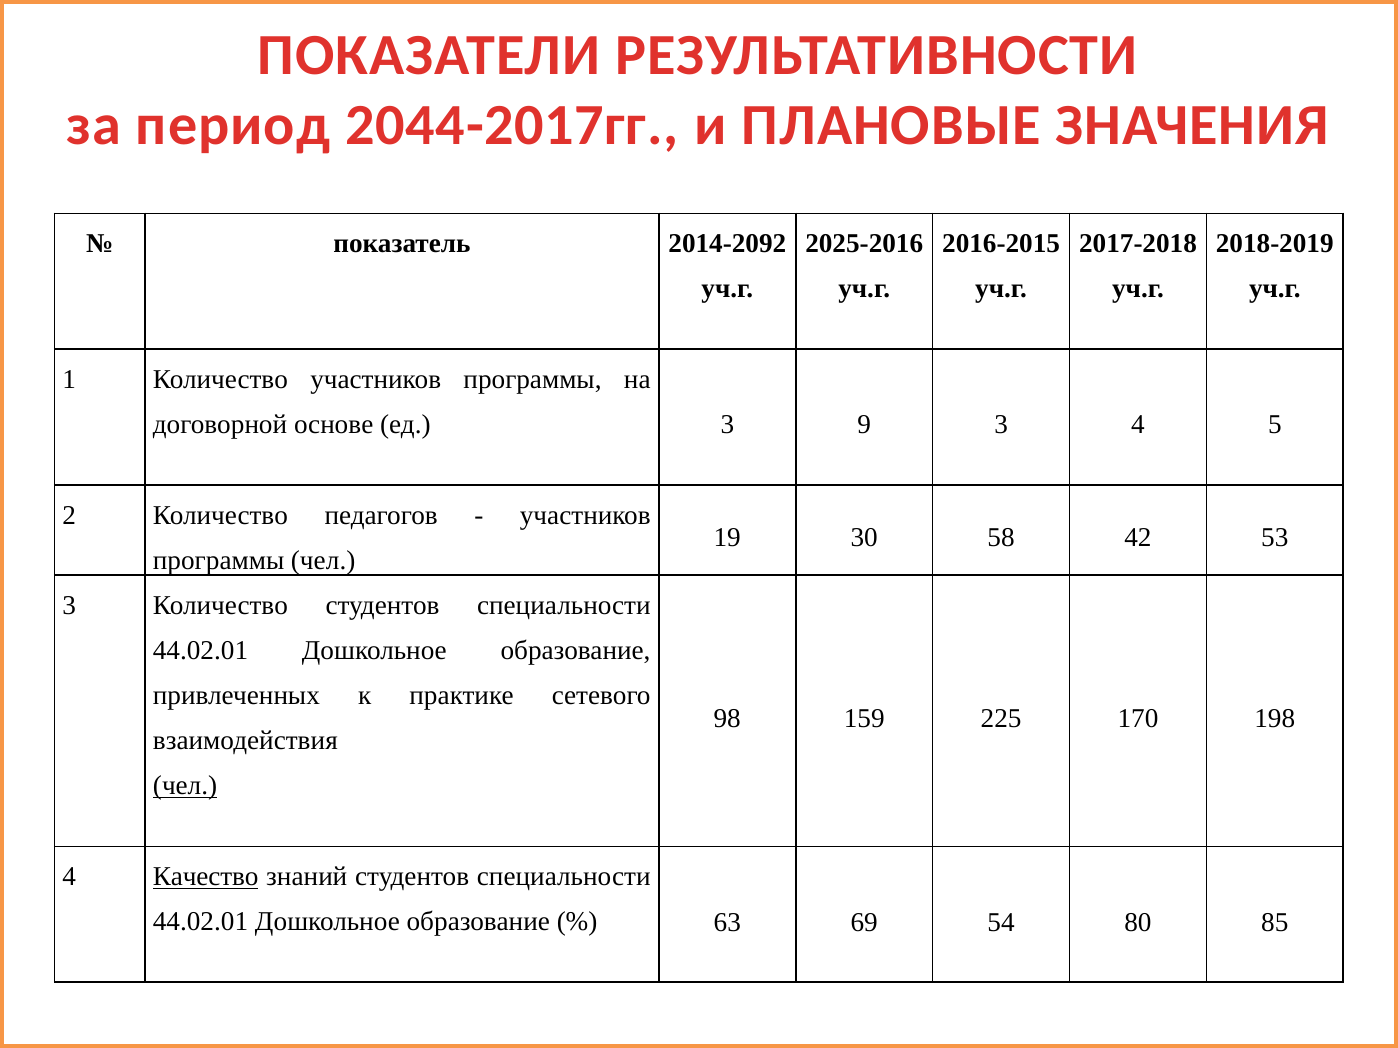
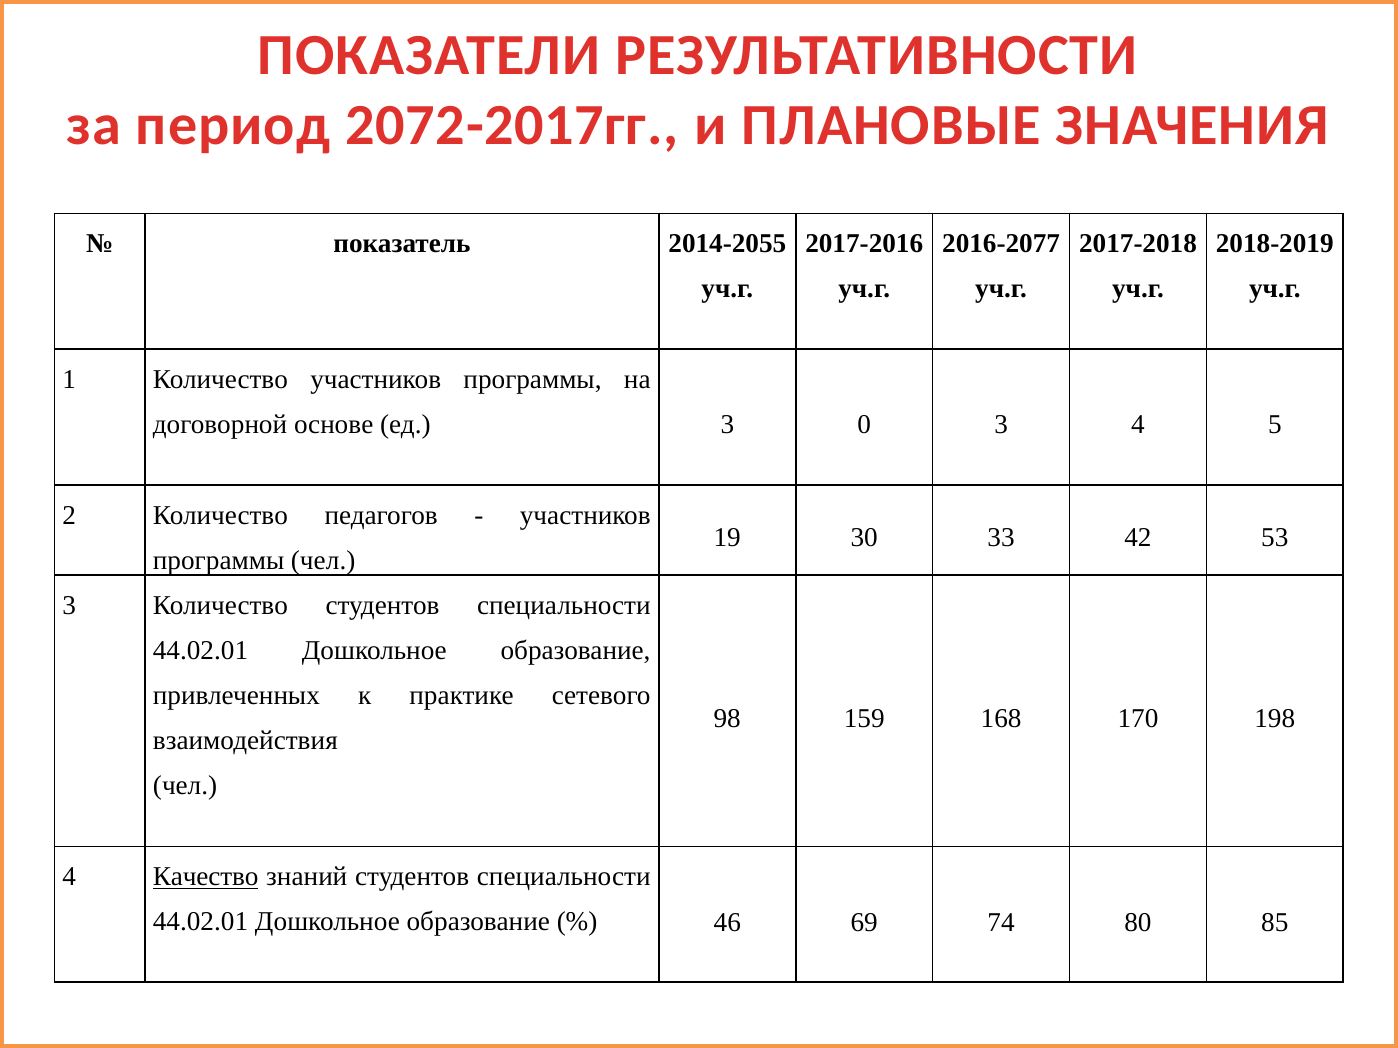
2044-2017гг: 2044-2017гг -> 2072-2017гг
2014-2092: 2014-2092 -> 2014-2055
2025-2016: 2025-2016 -> 2017-2016
2016-2015: 2016-2015 -> 2016-2077
9: 9 -> 0
58: 58 -> 33
225: 225 -> 168
чел at (185, 786) underline: present -> none
63: 63 -> 46
54: 54 -> 74
